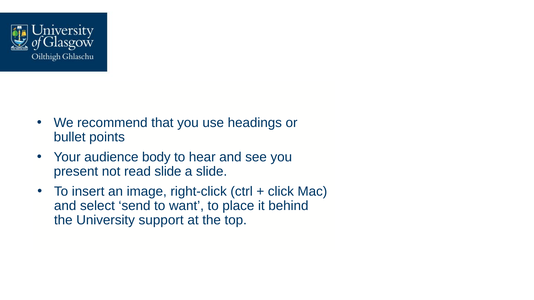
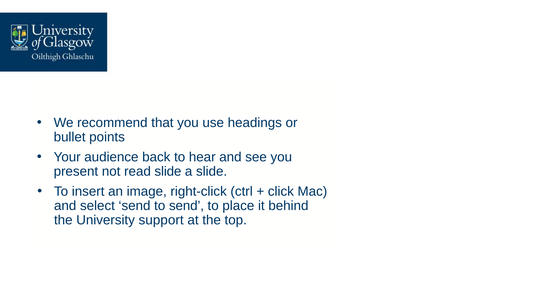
body: body -> back
to want: want -> send
